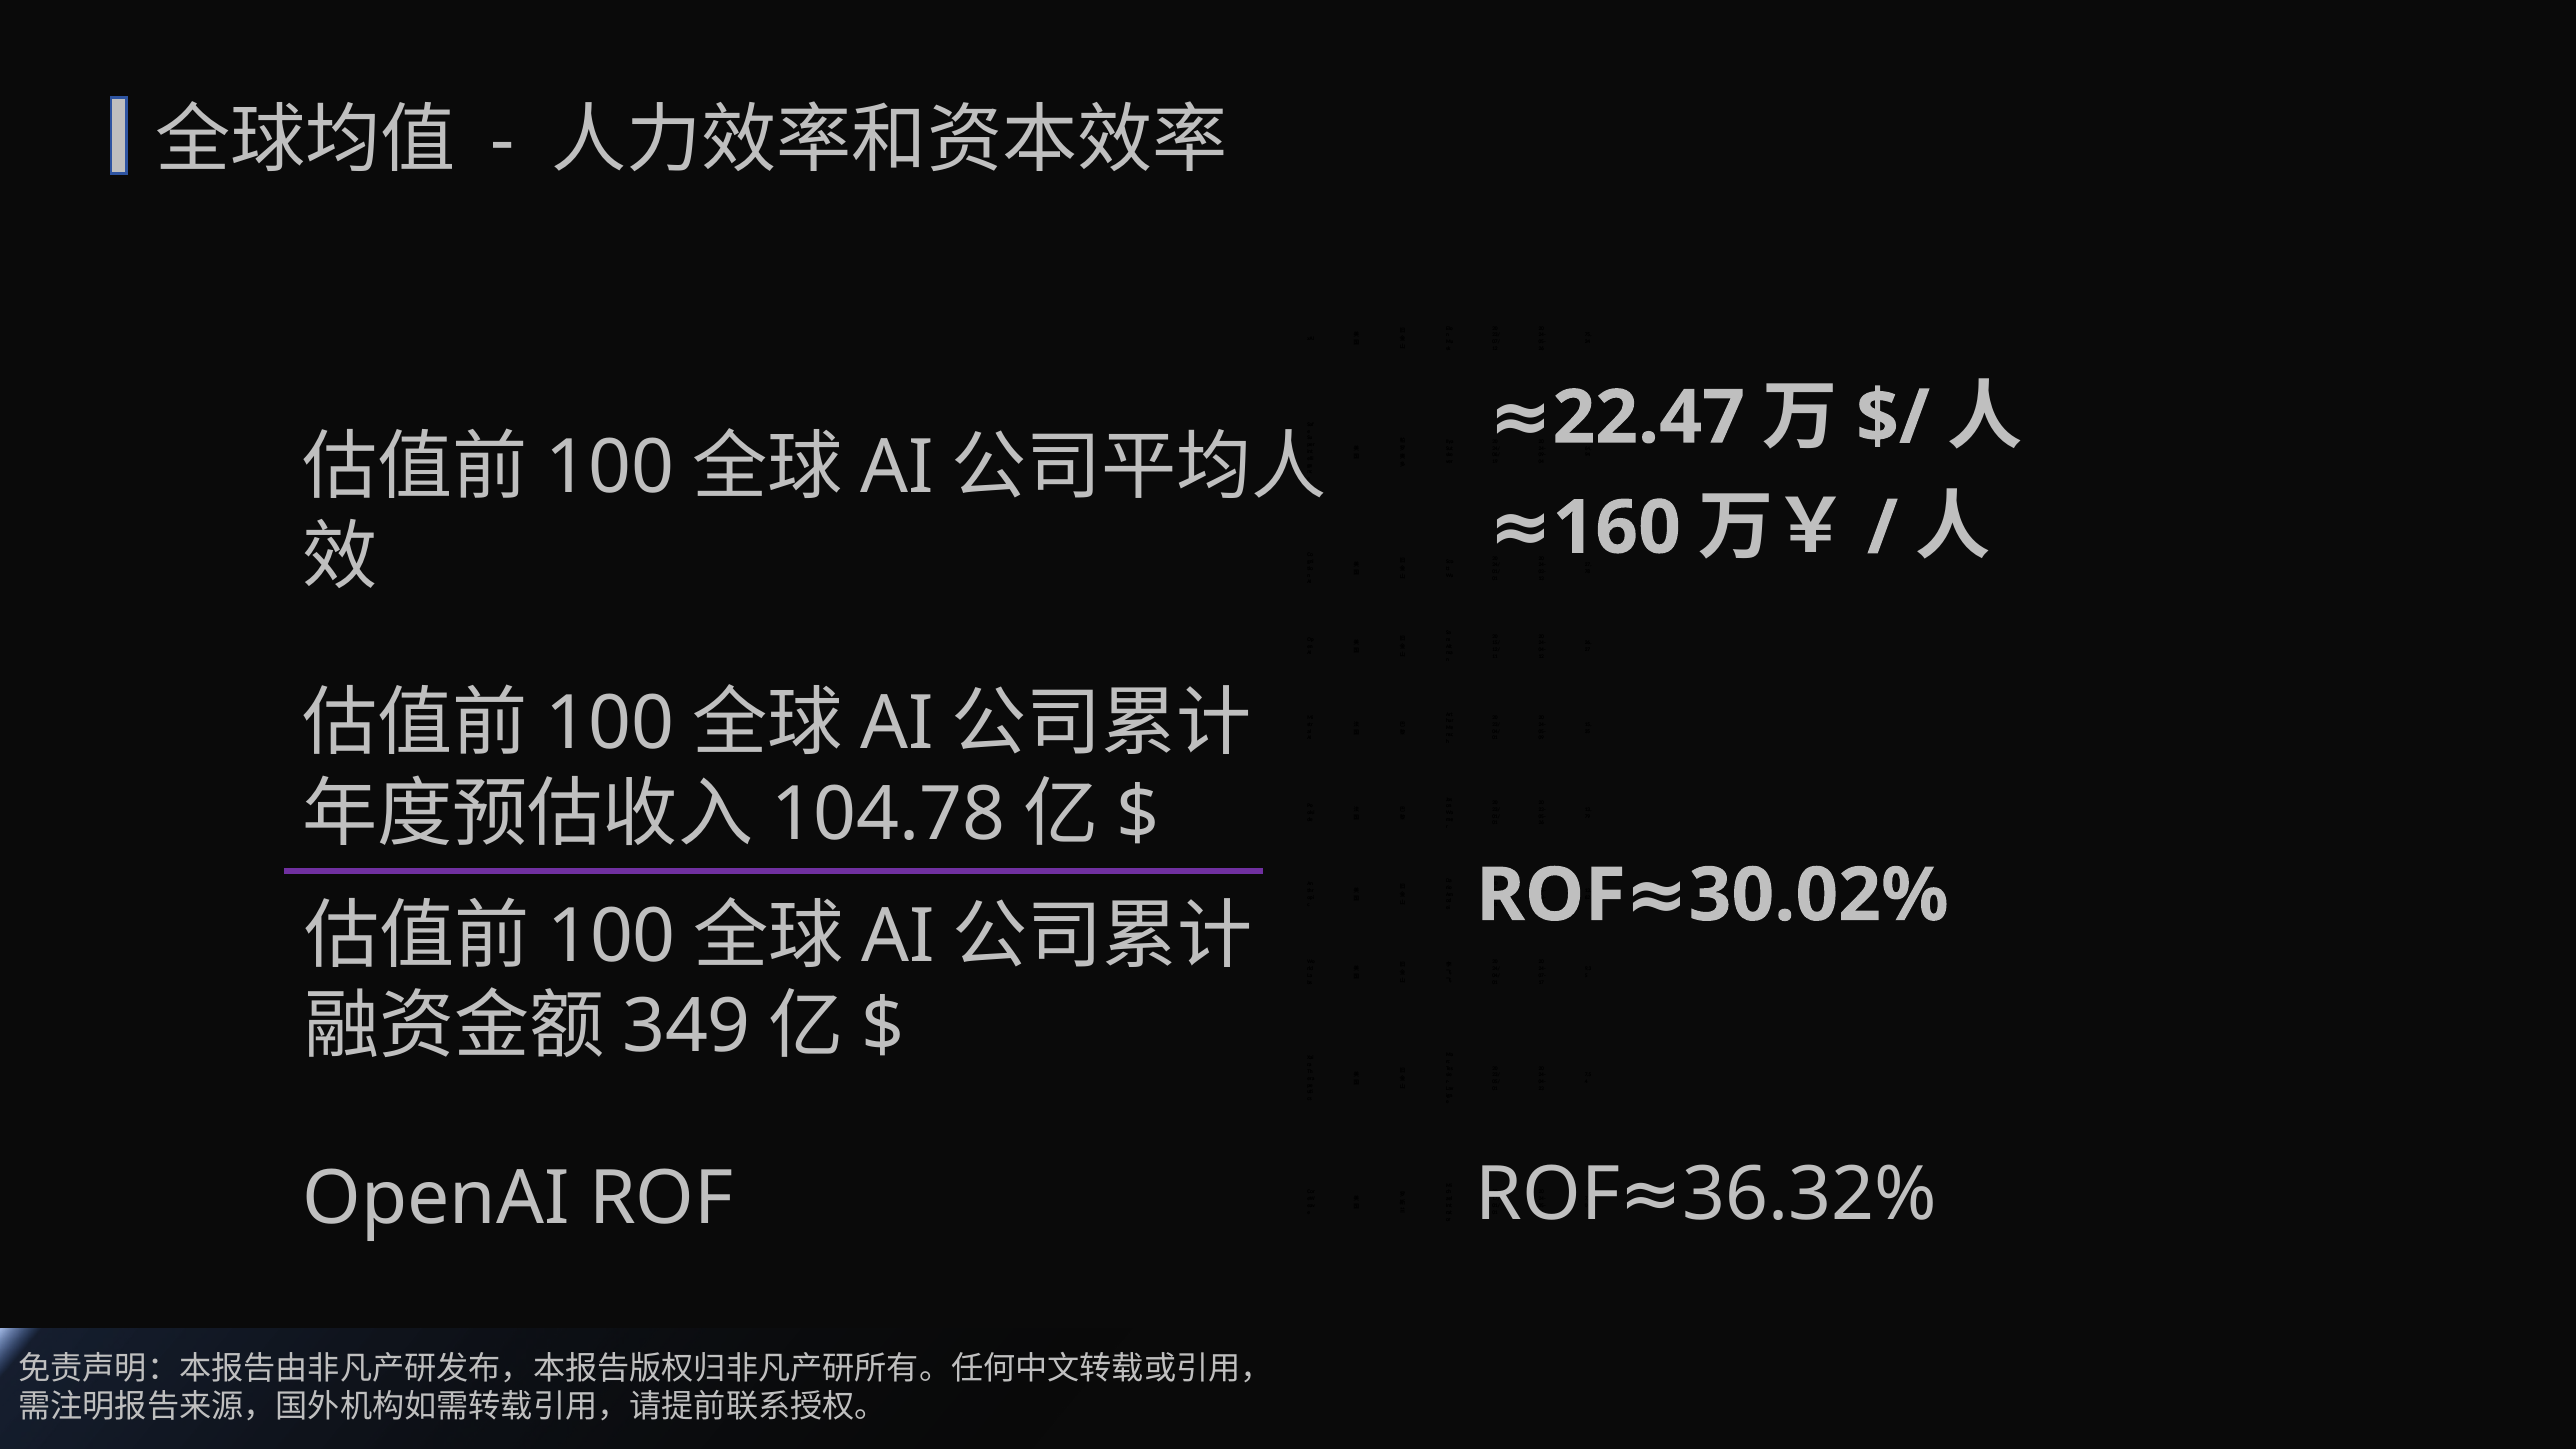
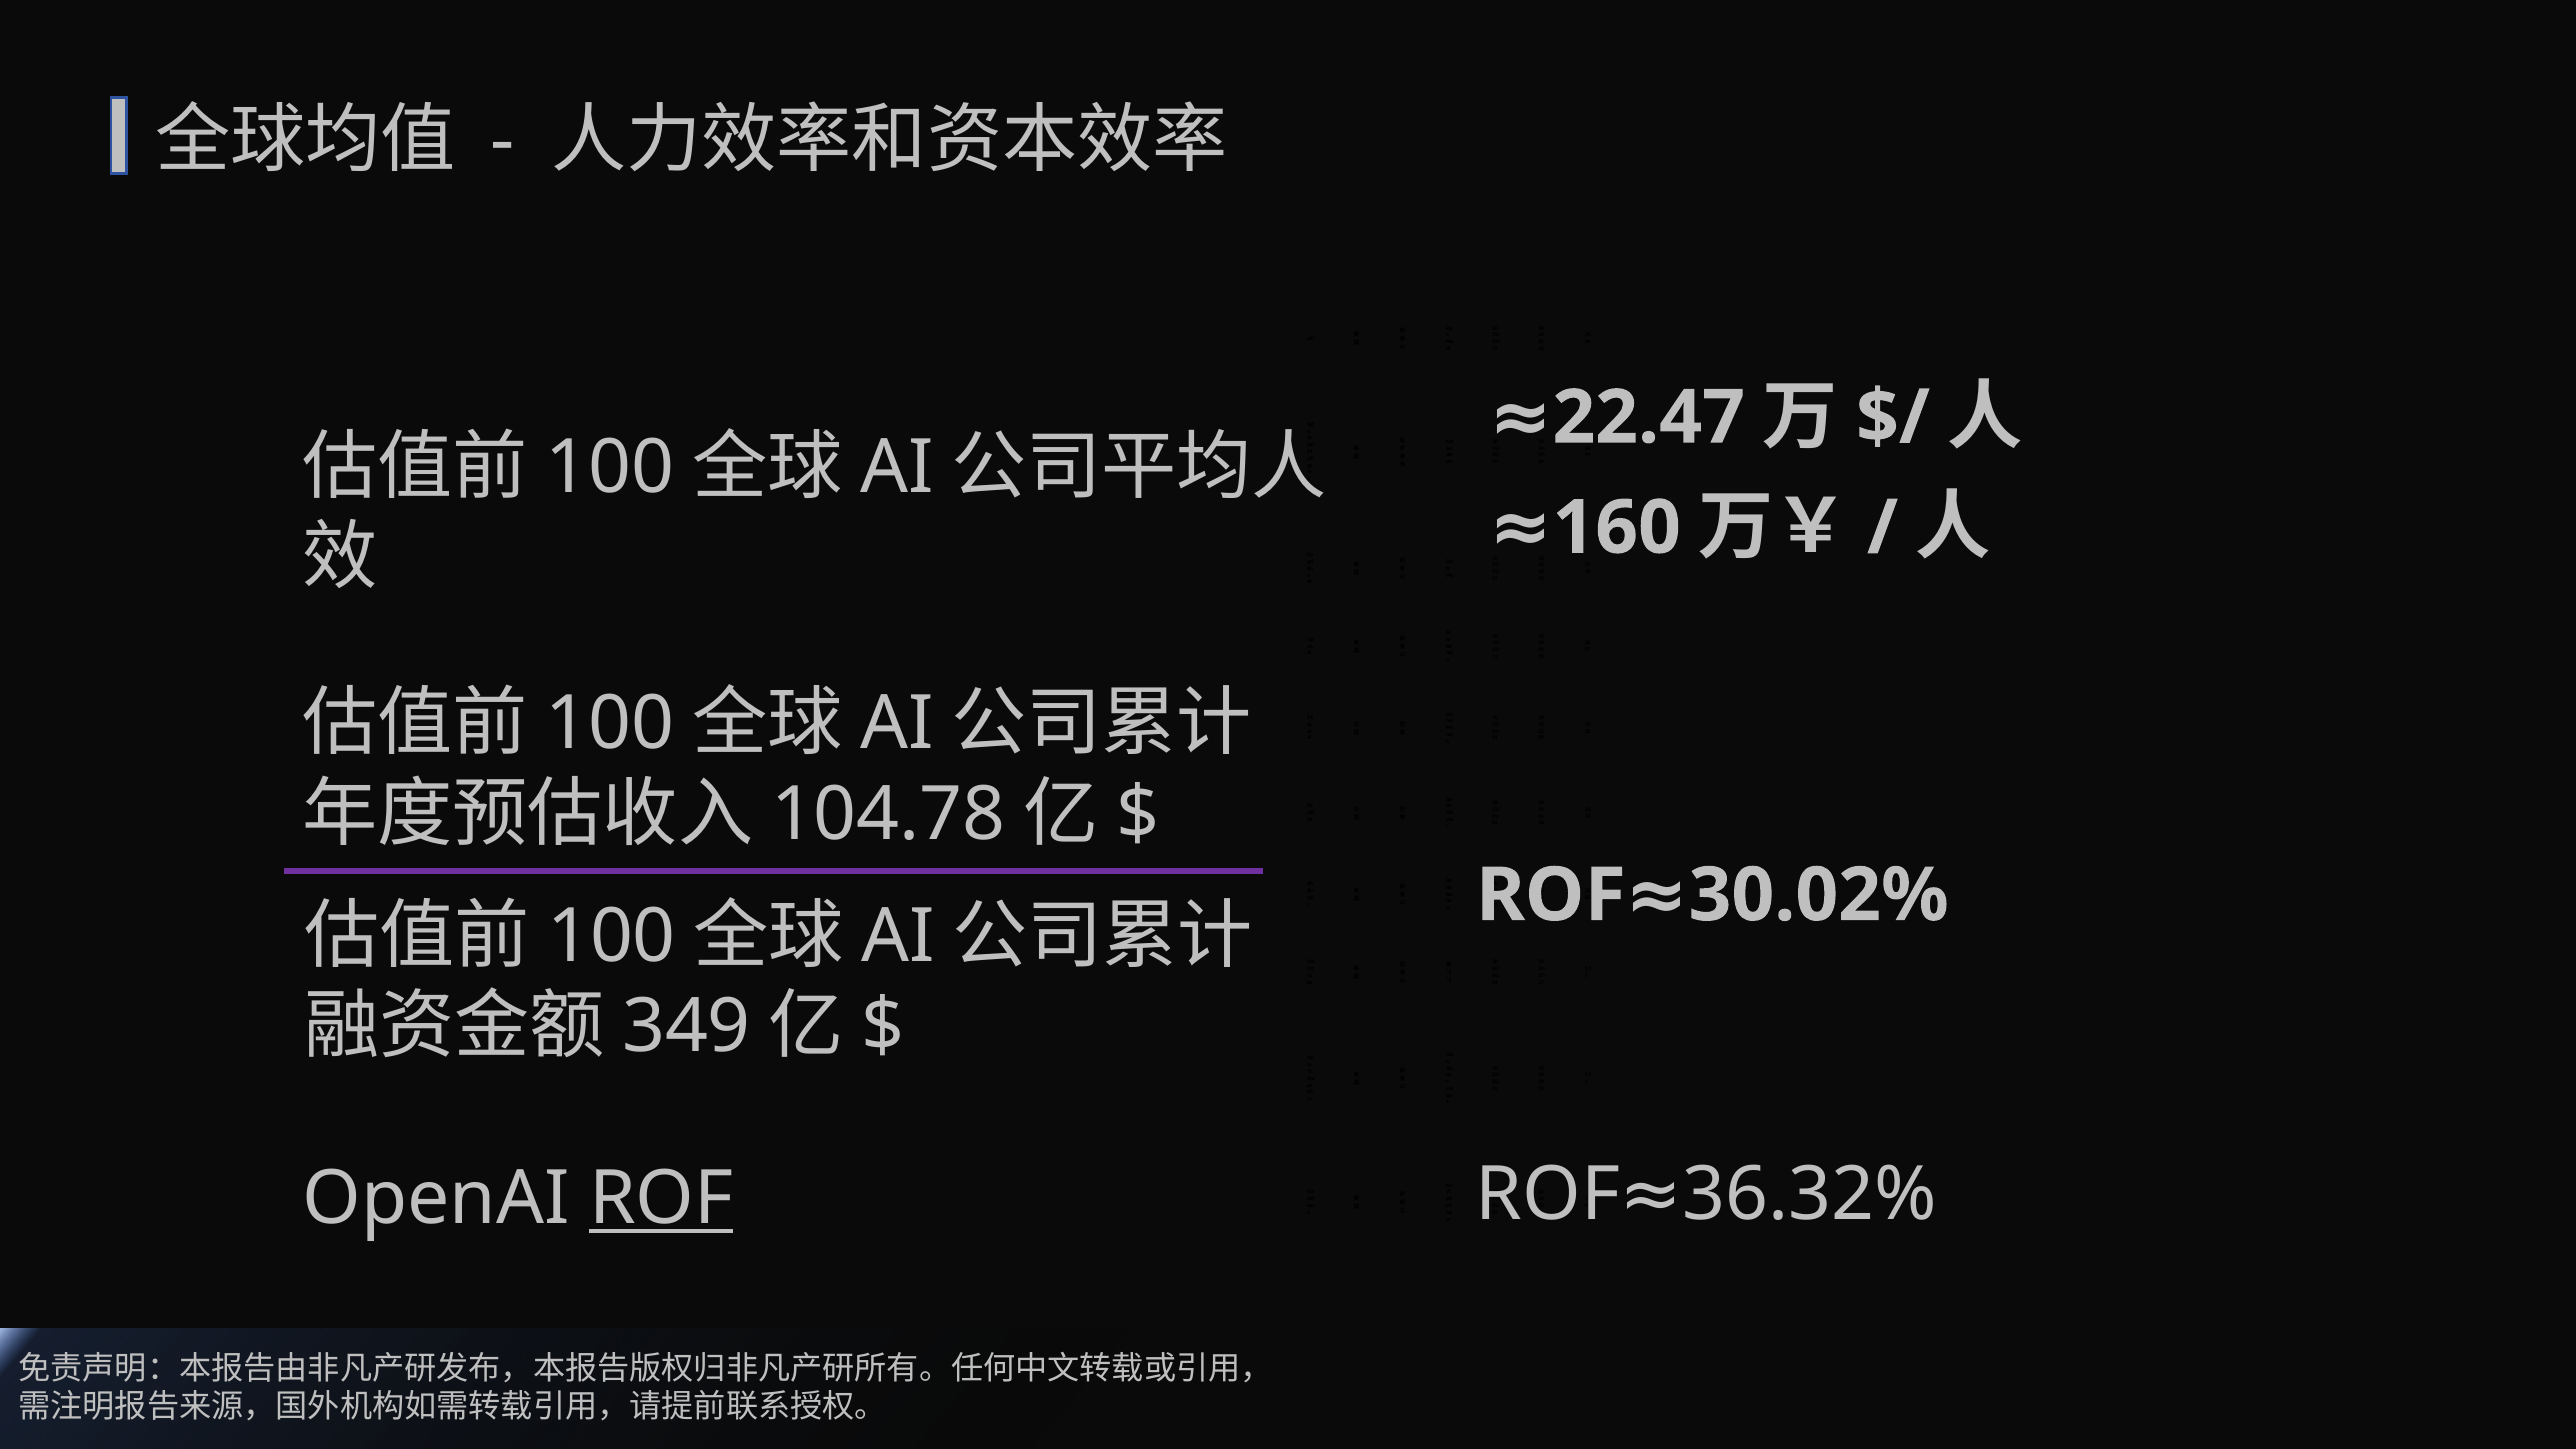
ROF at (661, 1198) underline: none -> present
